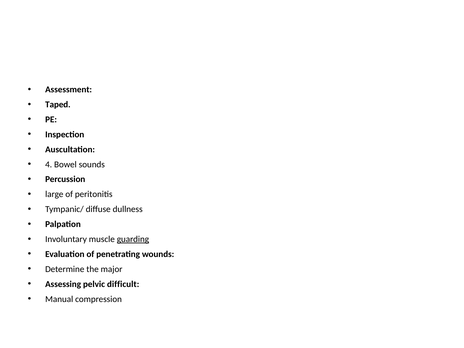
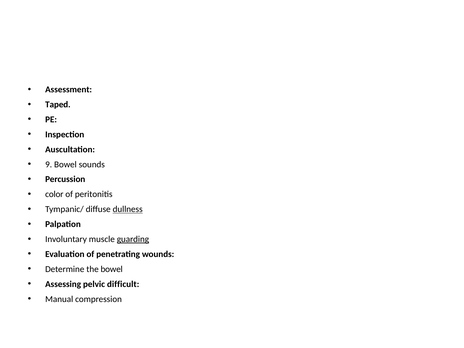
4: 4 -> 9
large: large -> color
dullness underline: none -> present
the major: major -> bowel
